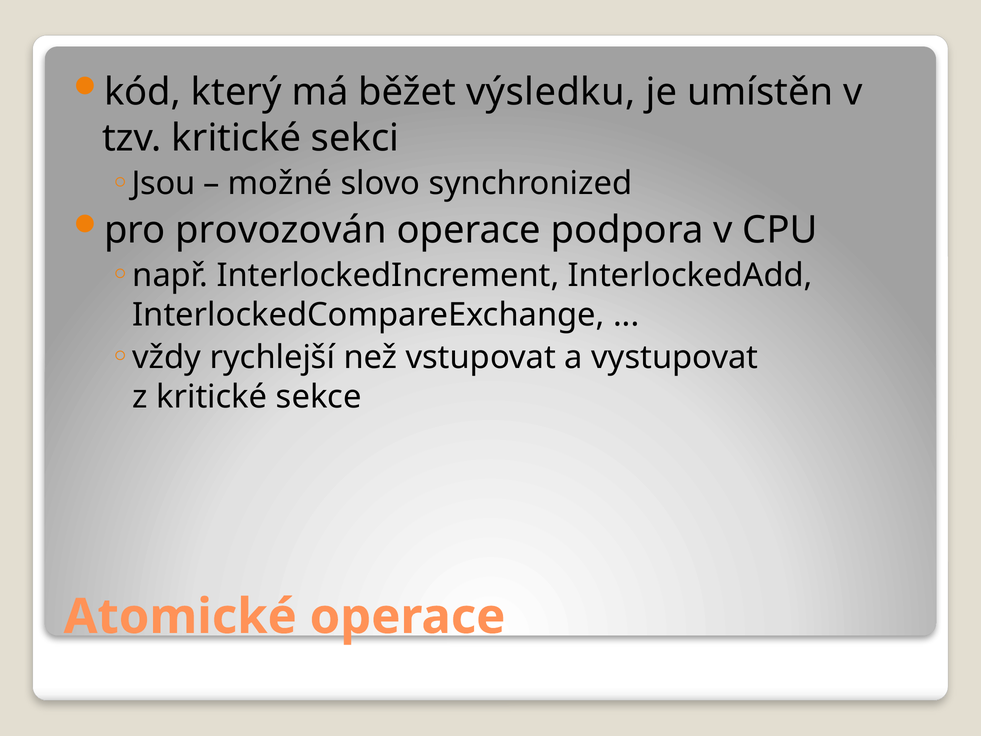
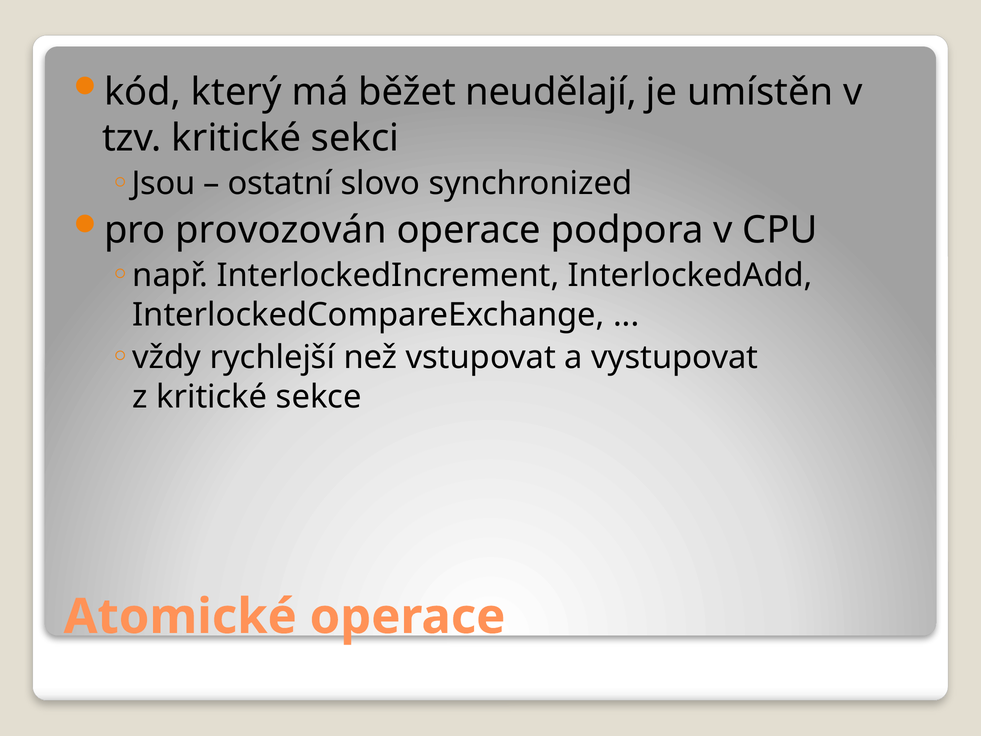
výsledku: výsledku -> neudělají
možné: možné -> ostatní
